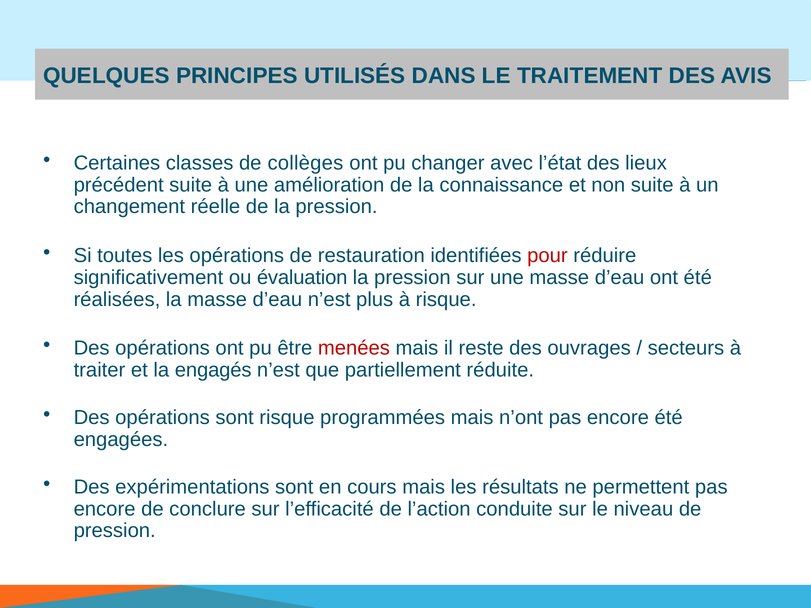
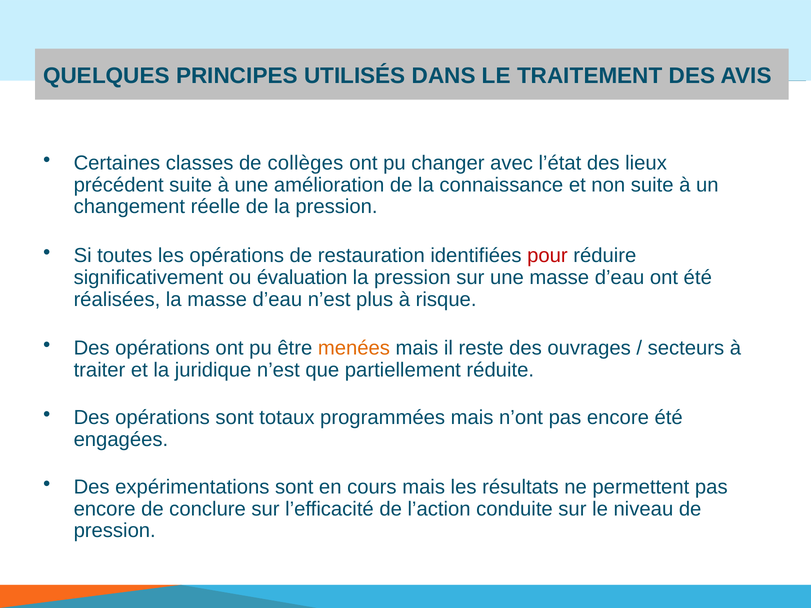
menées colour: red -> orange
engagés: engagés -> juridique
sont risque: risque -> totaux
